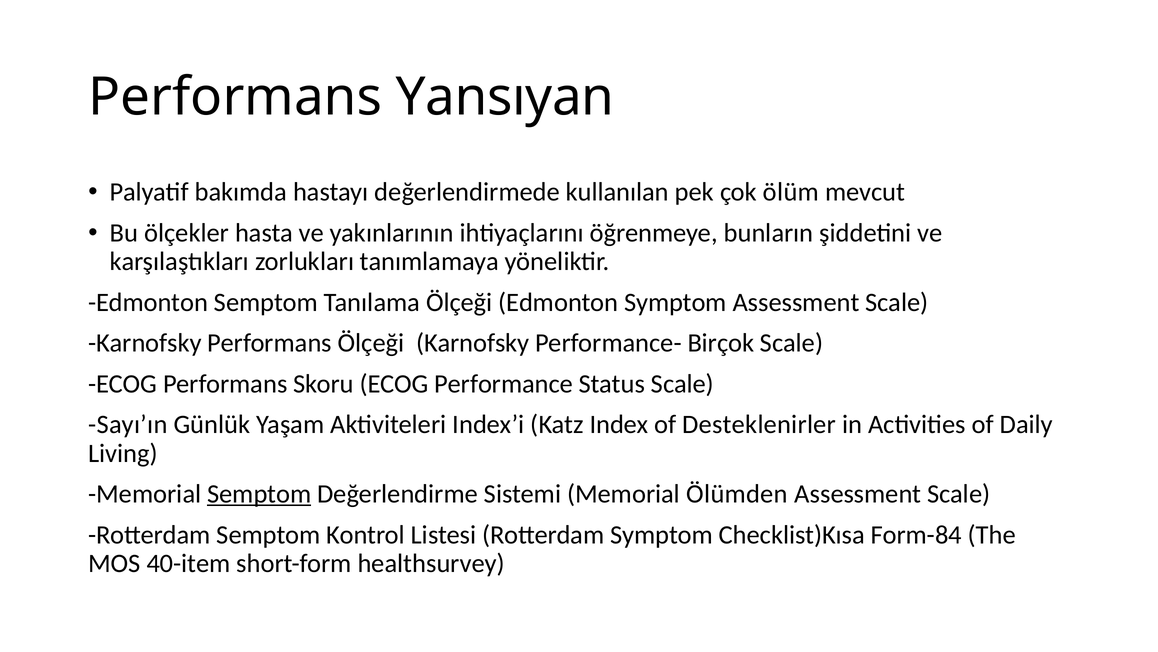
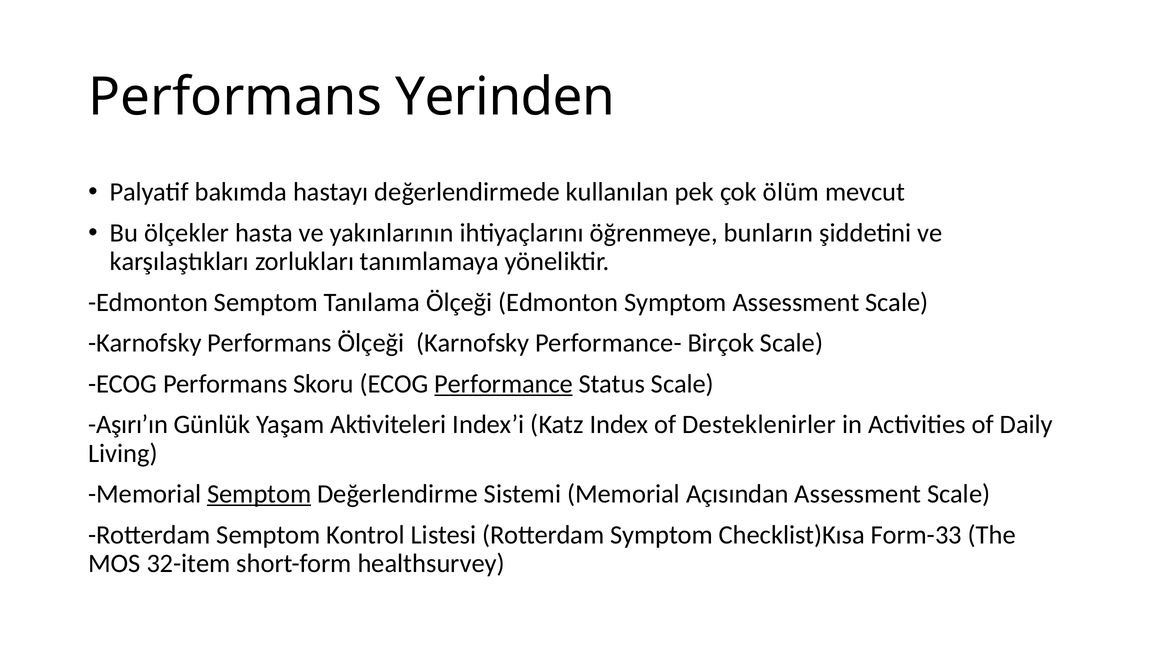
Yansıyan: Yansıyan -> Yerinden
Performance underline: none -> present
Sayı’ın: Sayı’ın -> Aşırı’ın
Ölümden: Ölümden -> Açısından
Form-84: Form-84 -> Form-33
40-item: 40-item -> 32-item
